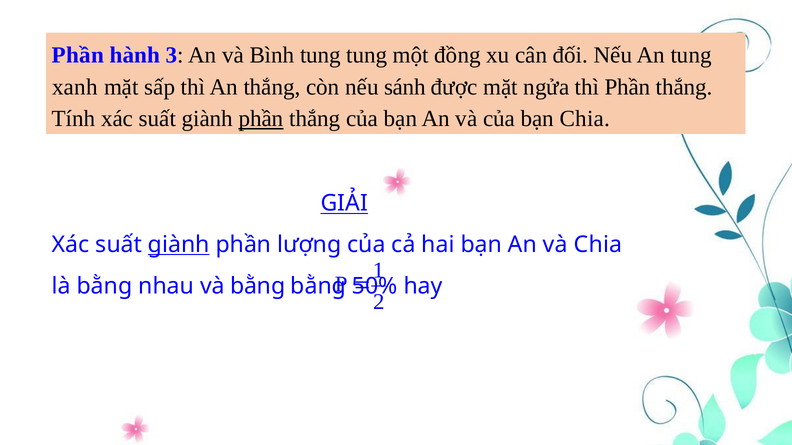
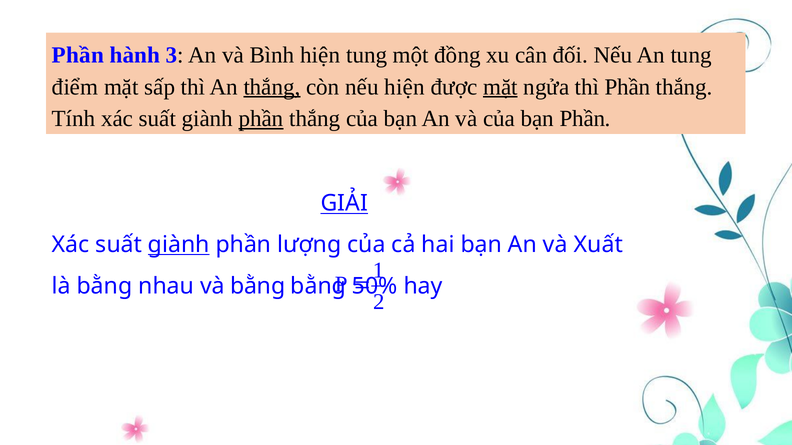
Bình tung: tung -> hiện
xanh: xanh -> điểm
thắng at (272, 87) underline: none -> present
nếu sánh: sánh -> hiện
mặt at (500, 87) underline: none -> present
bạn Chia: Chia -> Phần
và Chia: Chia -> Xuất
